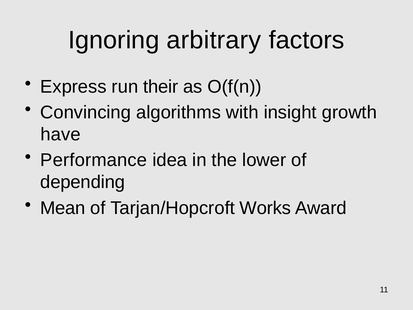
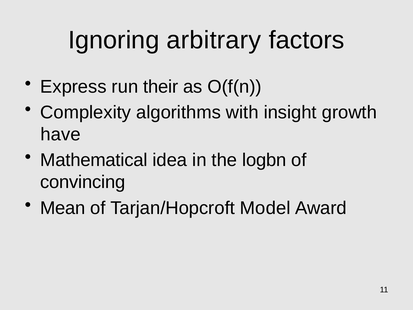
Convincing: Convincing -> Complexity
Performance: Performance -> Mathematical
lower: lower -> logbn
depending: depending -> convincing
Works: Works -> Model
